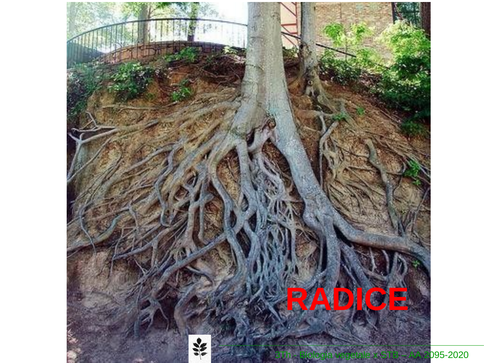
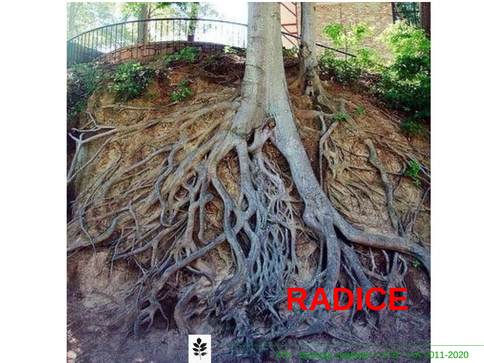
2095-2020: 2095-2020 -> 2011-2020
